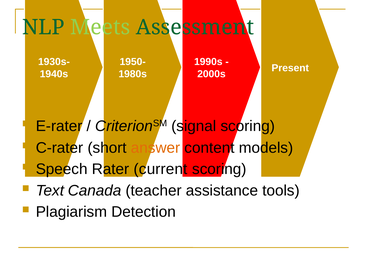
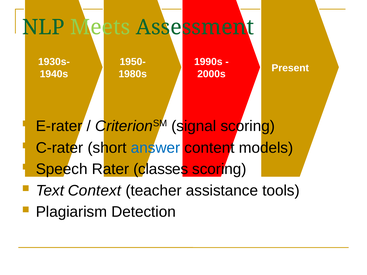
answer colour: orange -> blue
current: current -> classes
Canada: Canada -> Context
